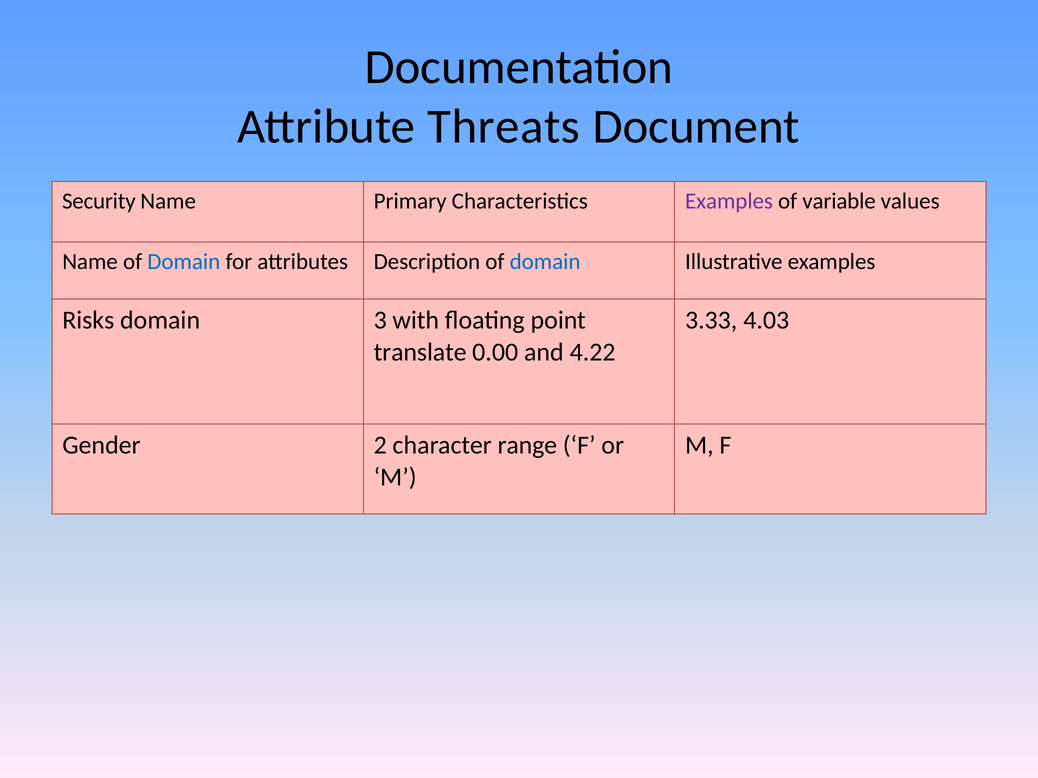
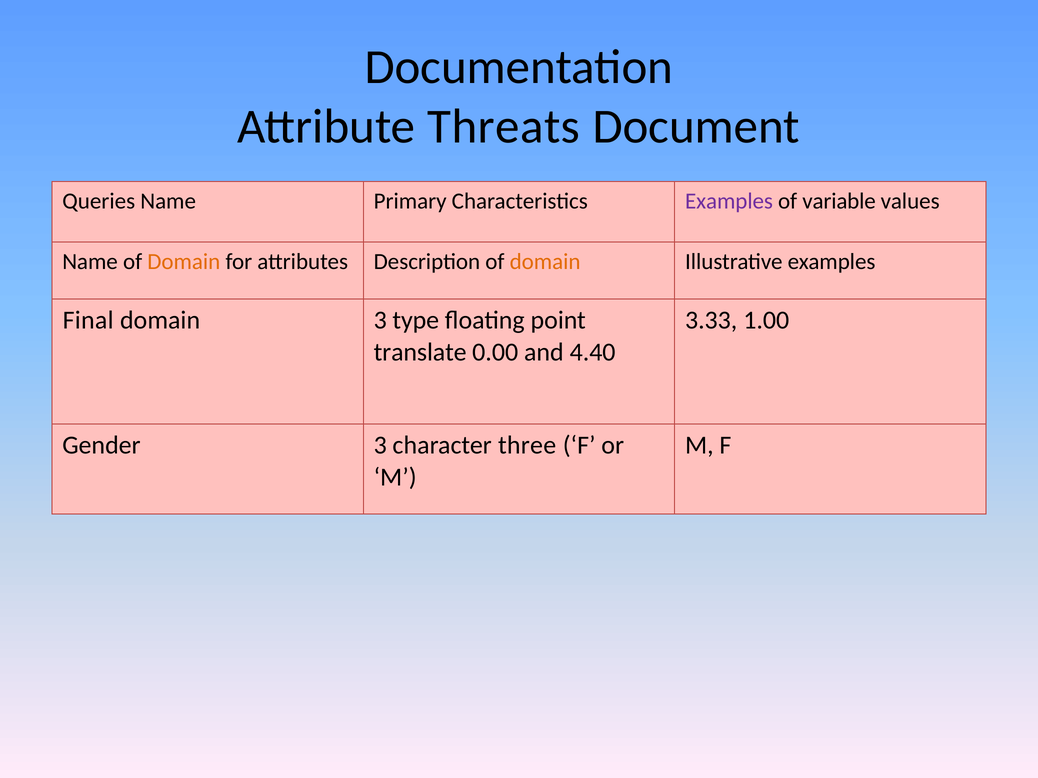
Security: Security -> Queries
Domain at (184, 262) colour: blue -> orange
domain at (545, 262) colour: blue -> orange
Risks: Risks -> Final
with: with -> type
4.03: 4.03 -> 1.00
4.22: 4.22 -> 4.40
Gender 2: 2 -> 3
range: range -> three
